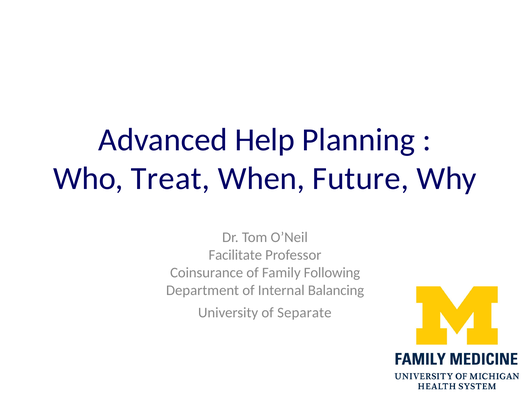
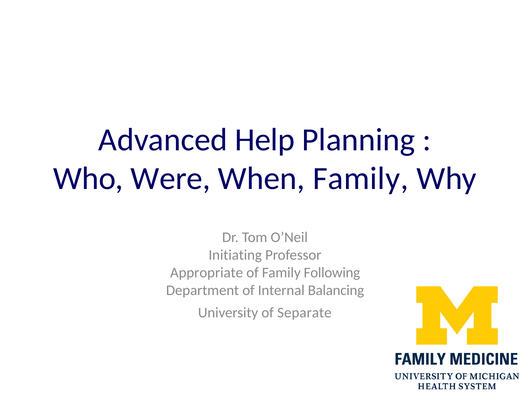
Treat: Treat -> Were
When Future: Future -> Family
Facilitate: Facilitate -> Initiating
Coinsurance: Coinsurance -> Appropriate
